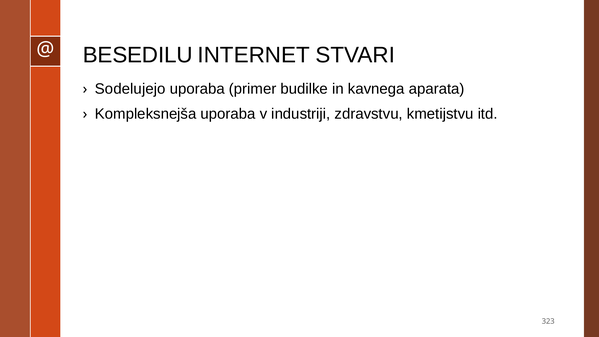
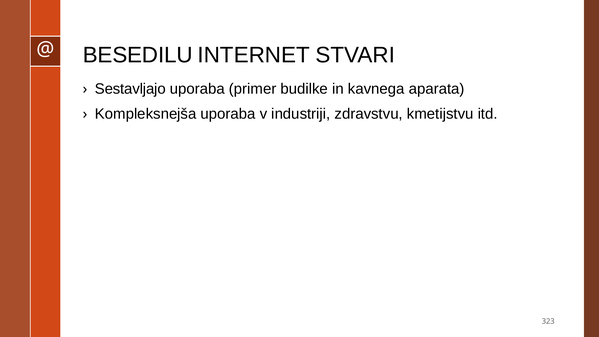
Sodelujejo: Sodelujejo -> Sestavljajo
